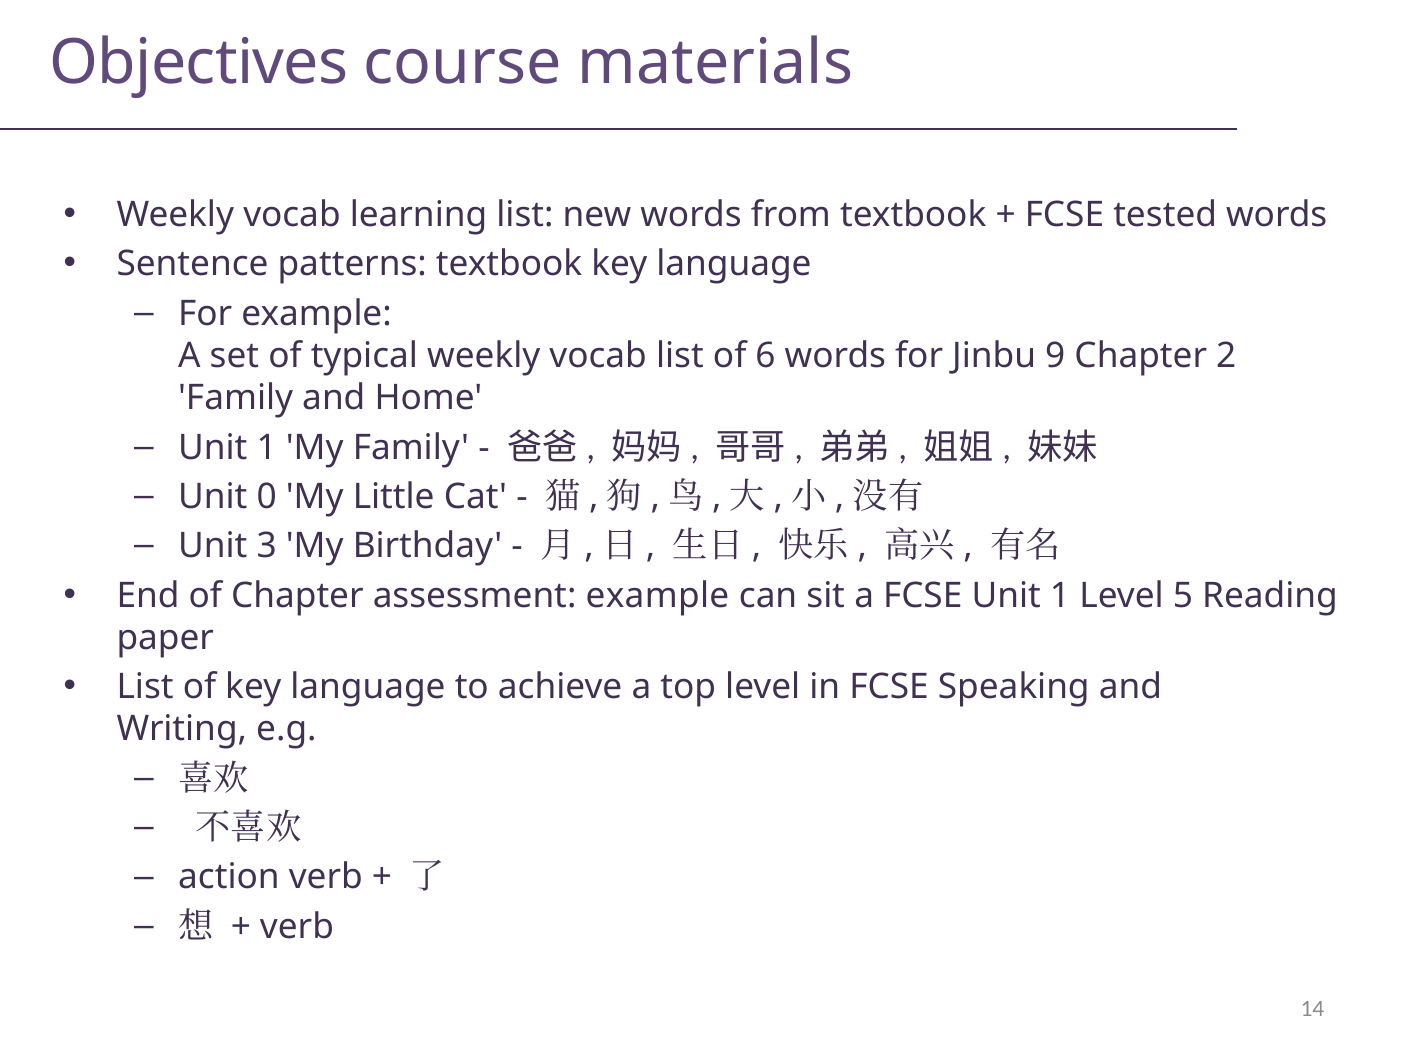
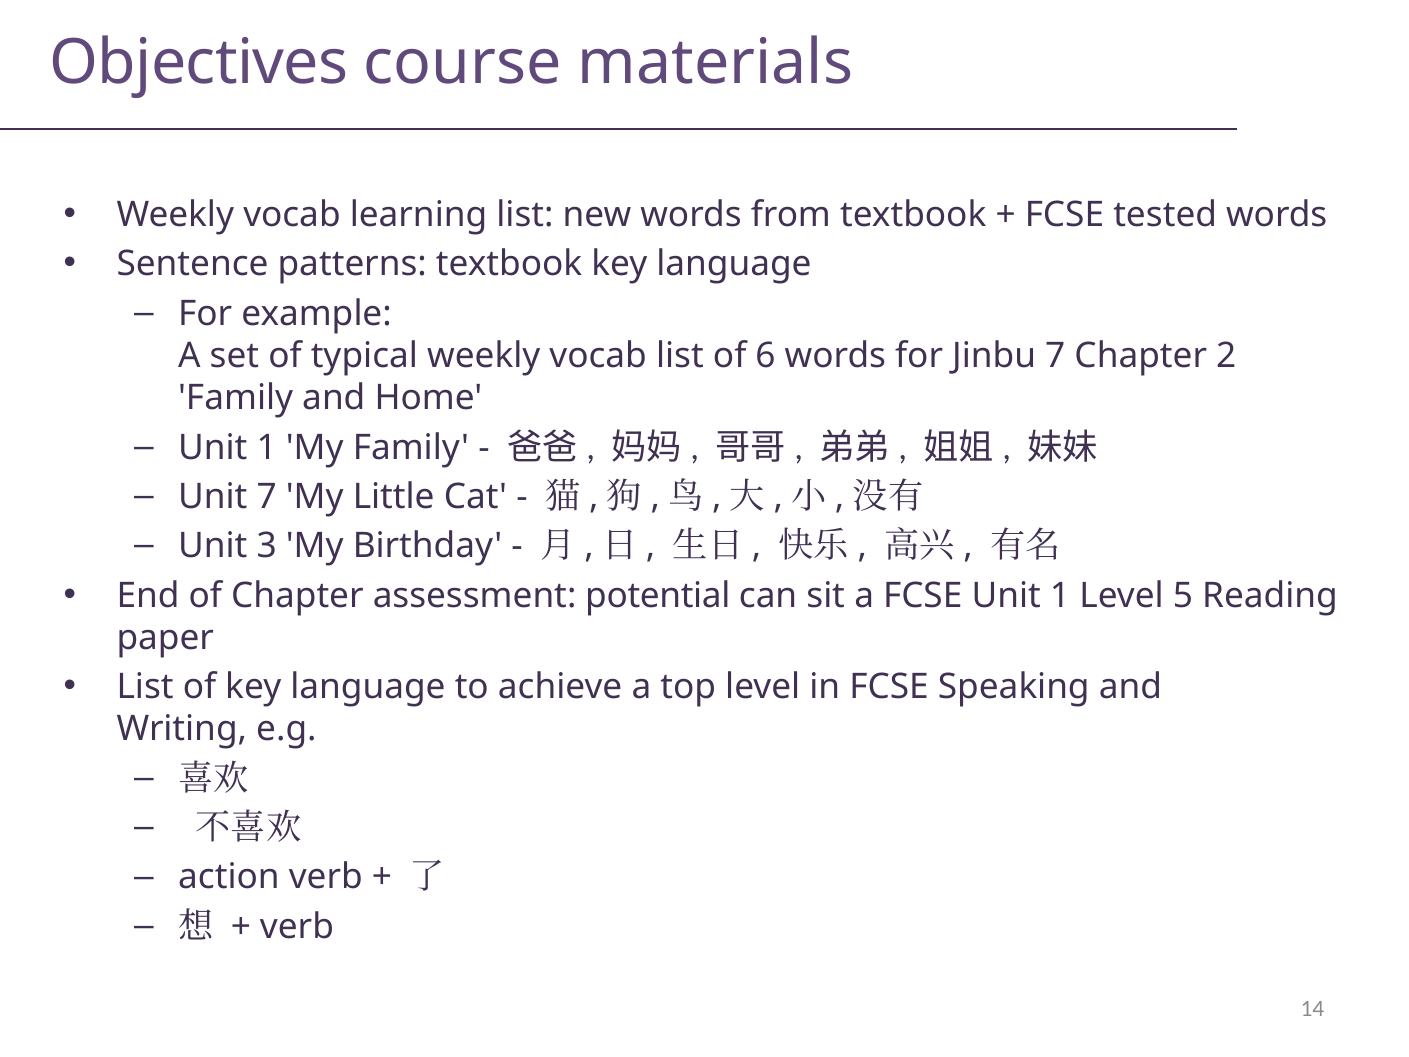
Jinbu 9: 9 -> 7
Unit 0: 0 -> 7
assessment example: example -> potential
